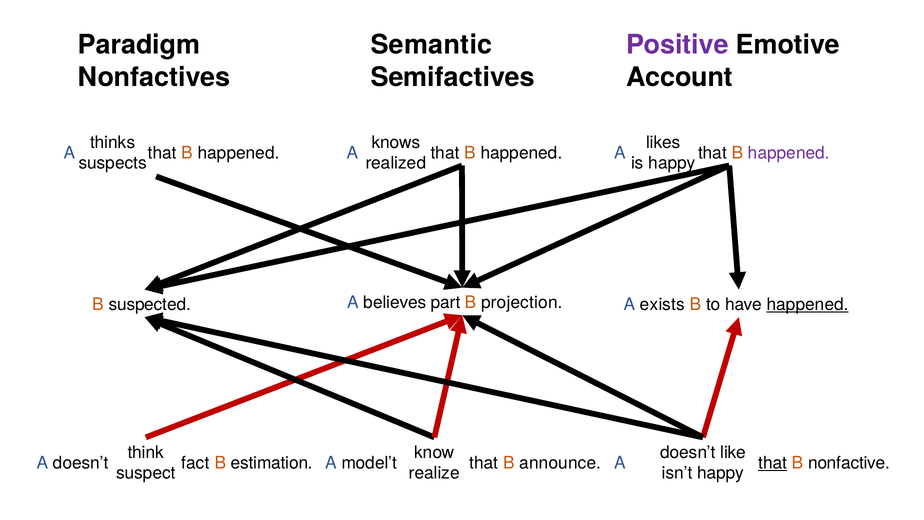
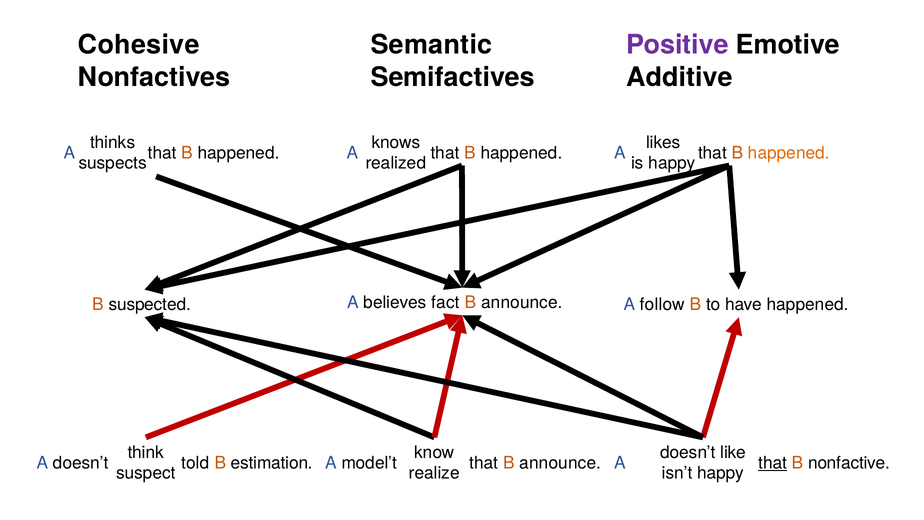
Paradigm: Paradigm -> Cohesive
Account: Account -> Additive
happened at (789, 153) colour: purple -> orange
part: part -> fact
projection at (522, 303): projection -> announce
exists: exists -> follow
happened at (808, 304) underline: present -> none
fact: fact -> told
